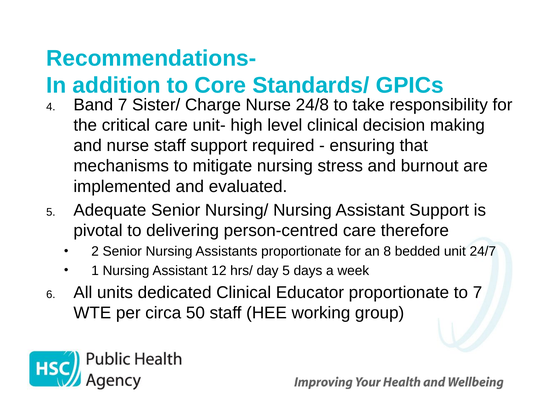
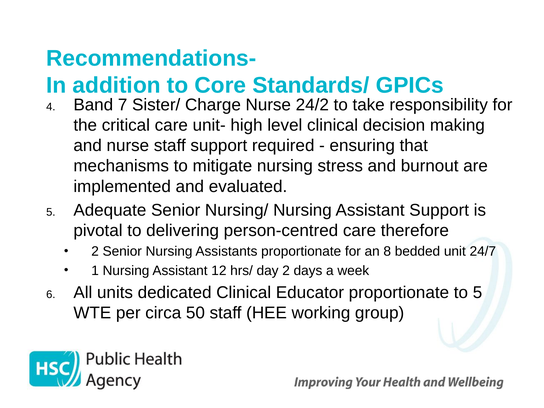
24/8: 24/8 -> 24/2
day 5: 5 -> 2
to 7: 7 -> 5
